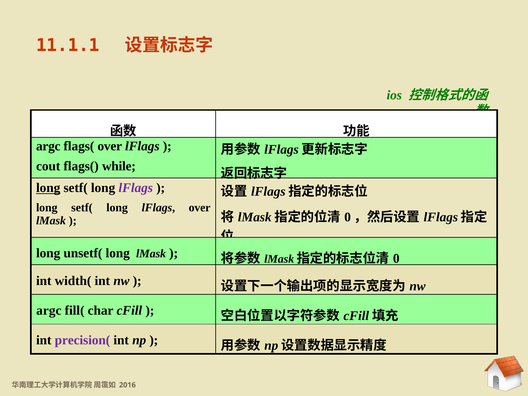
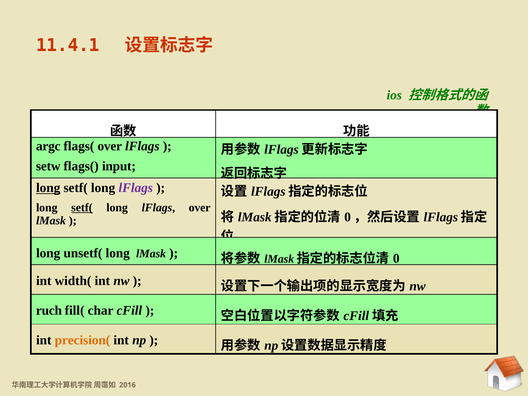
11.1.1: 11.1.1 -> 11.4.1
cout: cout -> setw
while: while -> input
setf( at (82, 208) underline: none -> present
argc at (49, 310): argc -> ruch
precision( colour: purple -> orange
